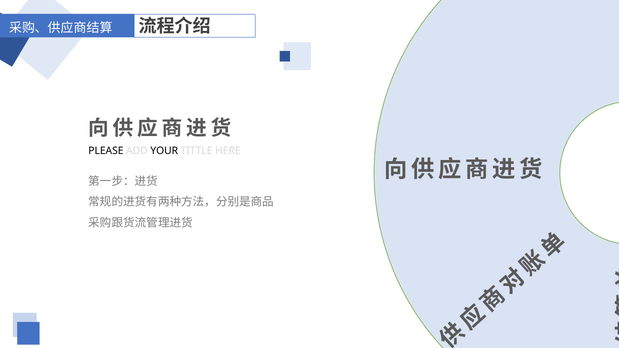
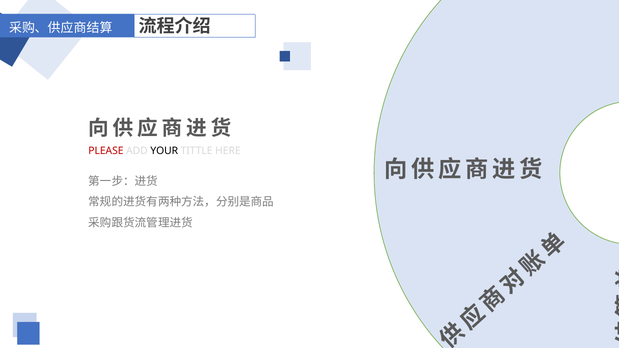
PLEASE colour: black -> red
